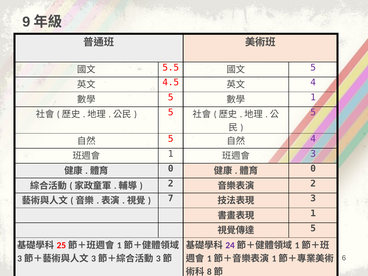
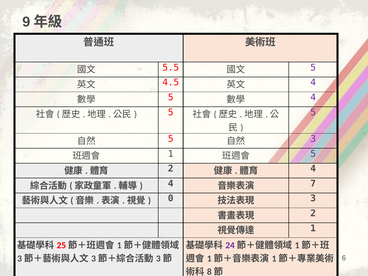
1 at (313, 97): 1 -> 4
4 at (313, 139): 4 -> 3
3 at (313, 154): 3 -> 5
0 at (171, 169): 0 -> 2
0 at (313, 169): 0 -> 4
2 at (171, 184): 2 -> 4
2 at (313, 184): 2 -> 7
7: 7 -> 0
1 at (313, 213): 1 -> 2
5 at (313, 228): 5 -> 1
